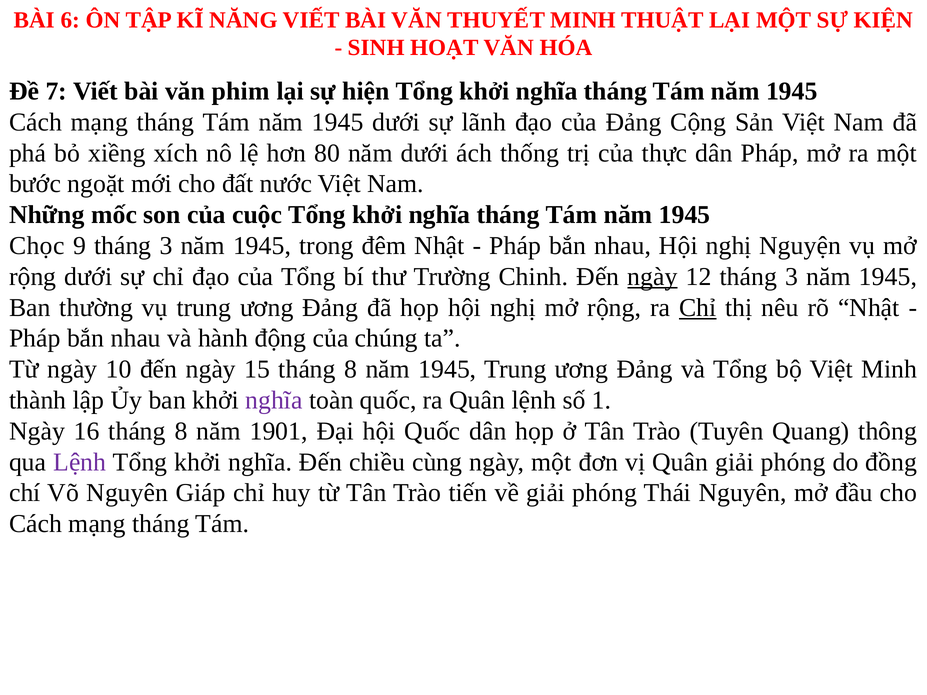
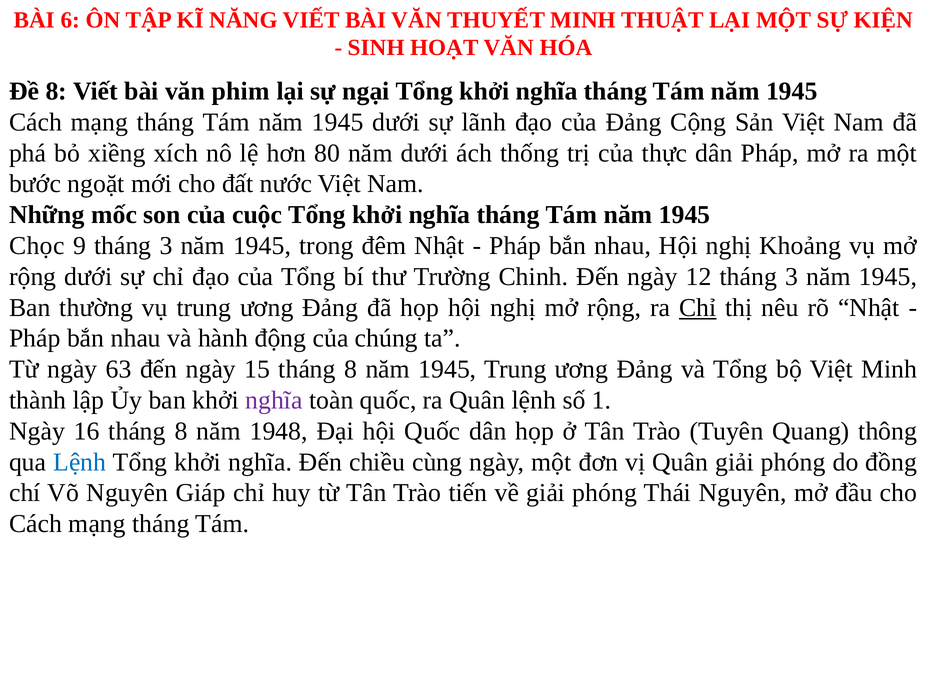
Đề 7: 7 -> 8
hiện: hiện -> ngại
Nguyện: Nguyện -> Khoảng
ngày at (653, 277) underline: present -> none
10: 10 -> 63
1901: 1901 -> 1948
Lệnh at (80, 462) colour: purple -> blue
